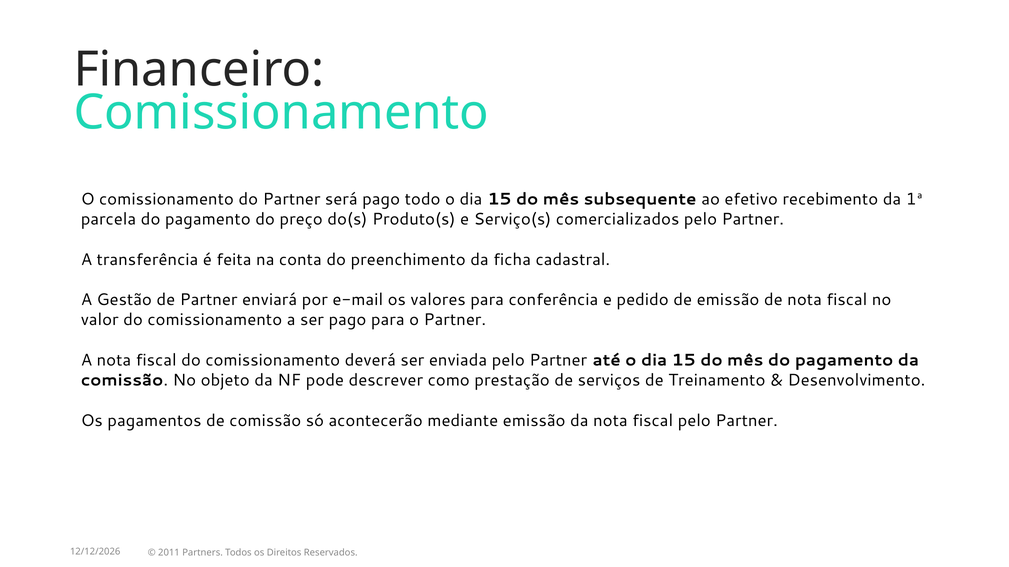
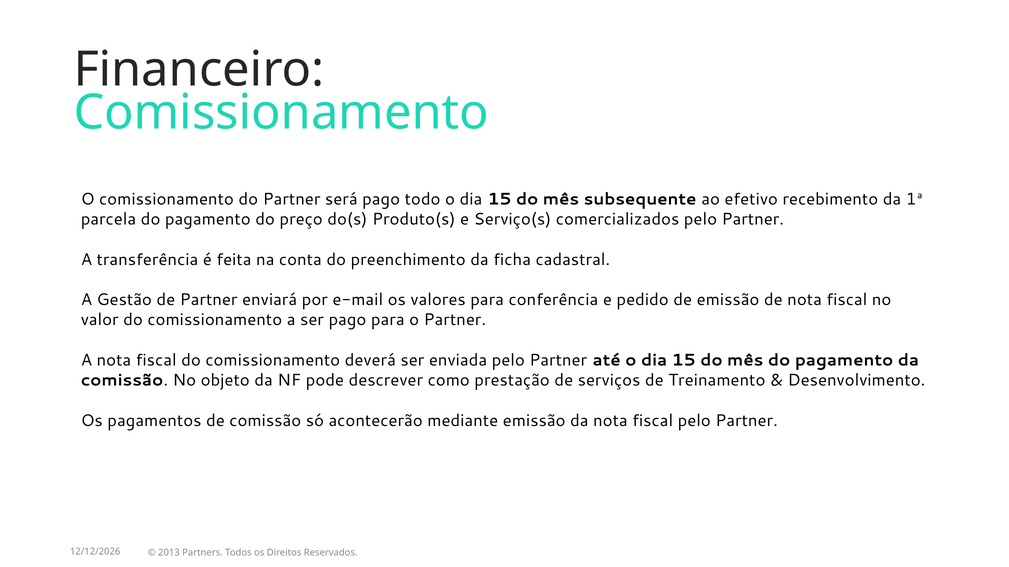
2011: 2011 -> 2013
